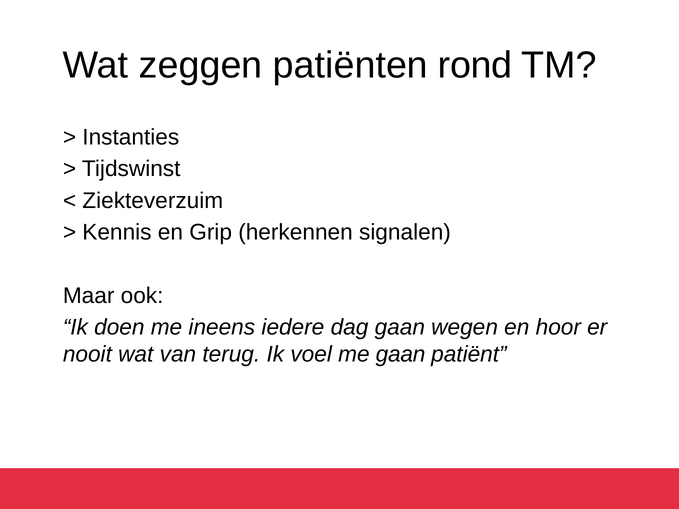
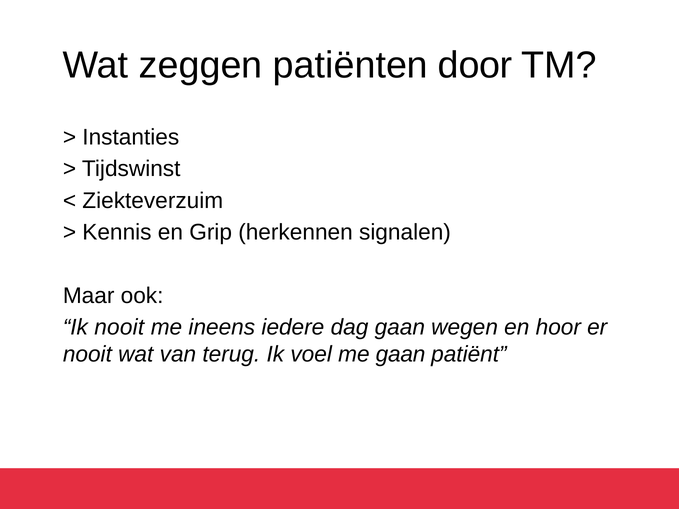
rond: rond -> door
Ik doen: doen -> nooit
